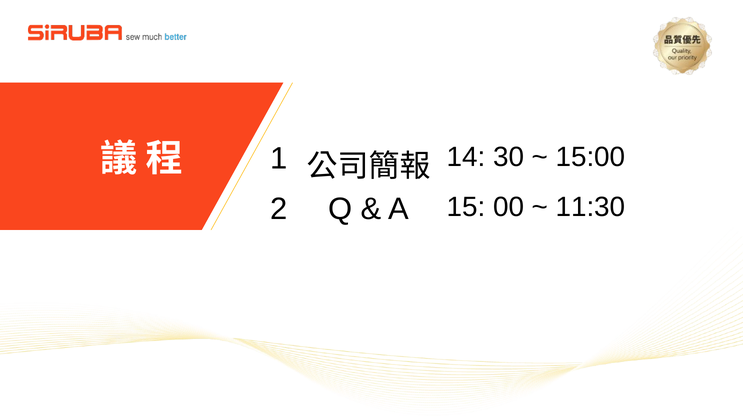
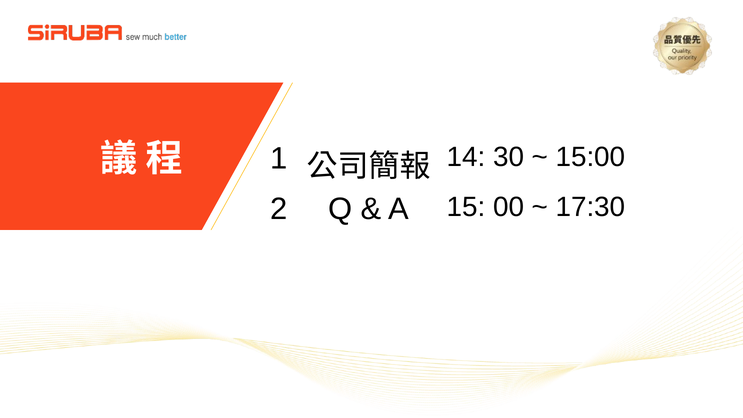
11:30: 11:30 -> 17:30
